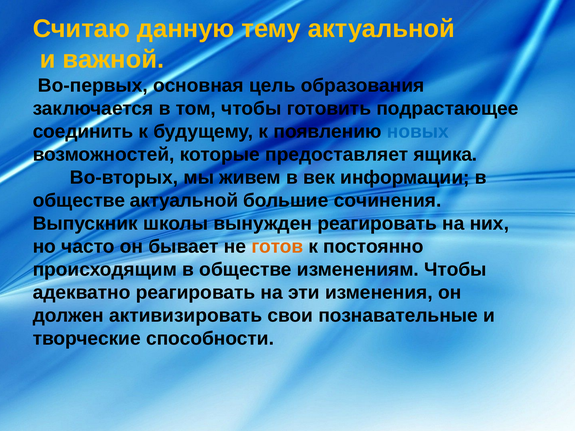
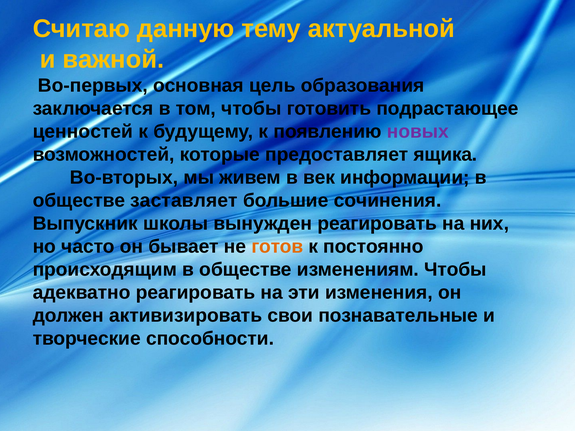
соединить: соединить -> ценностей
новых colour: blue -> purple
обществе актуальной: актуальной -> заставляет
